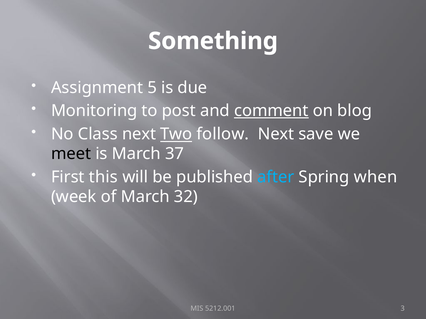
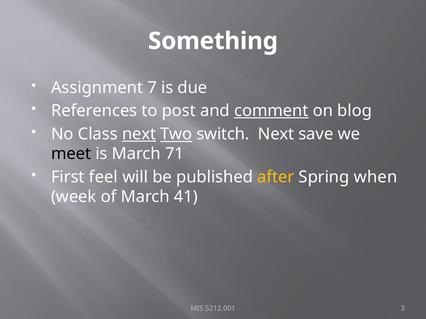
5: 5 -> 7
Monitoring: Monitoring -> References
next at (139, 134) underline: none -> present
follow: follow -> switch
37: 37 -> 71
this: this -> feel
after colour: light blue -> yellow
32: 32 -> 41
